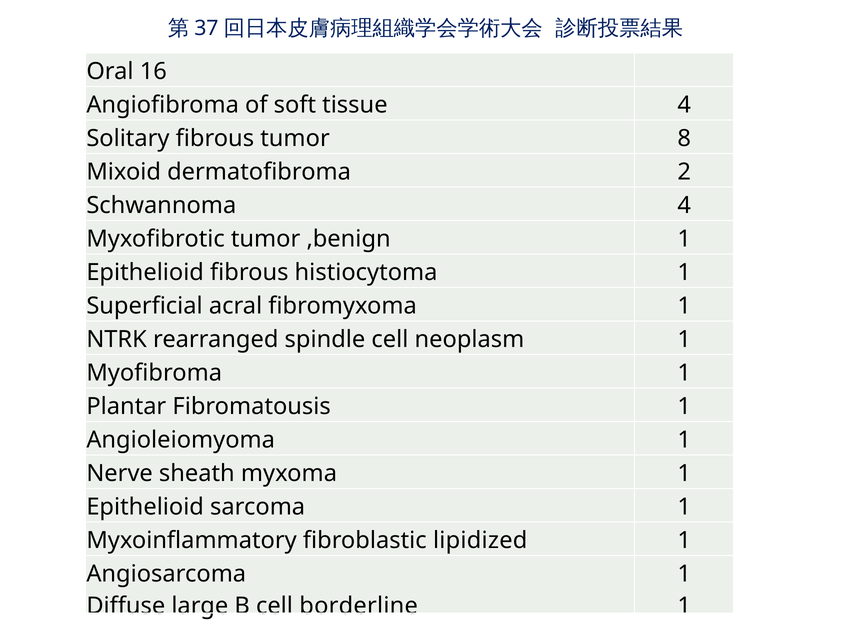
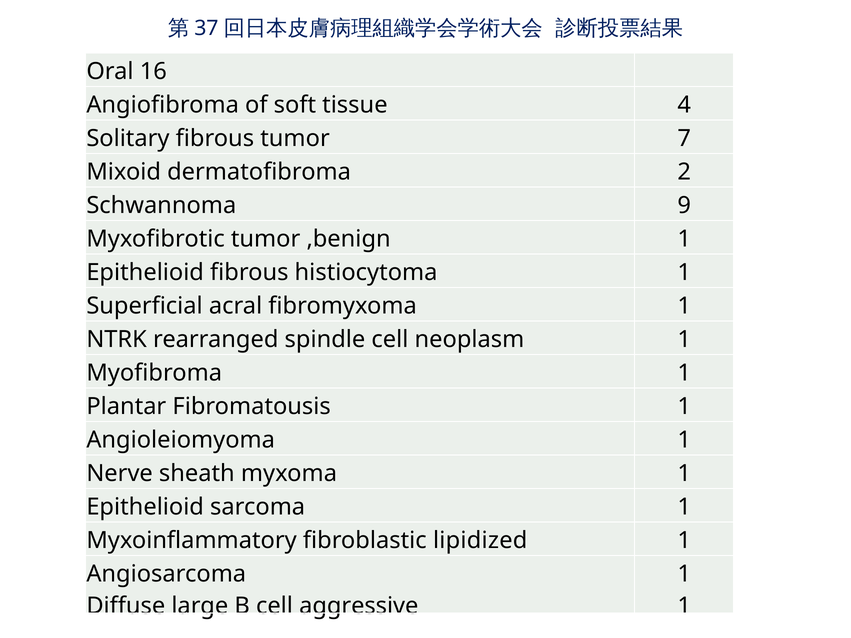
8: 8 -> 7
Schwannoma 4: 4 -> 9
borderline: borderline -> aggressive
